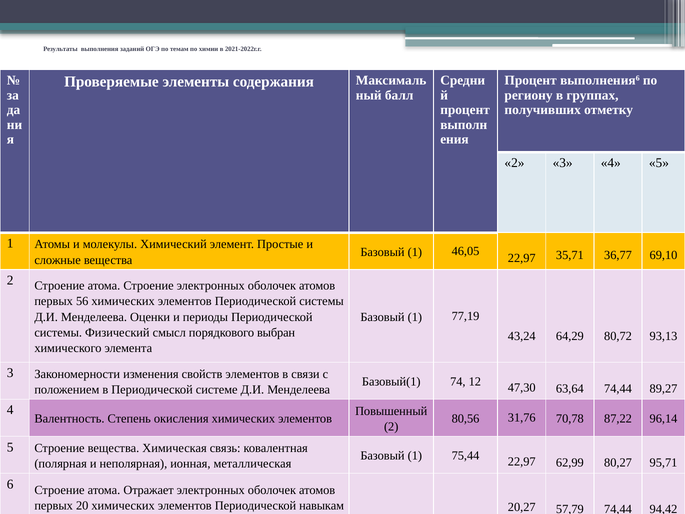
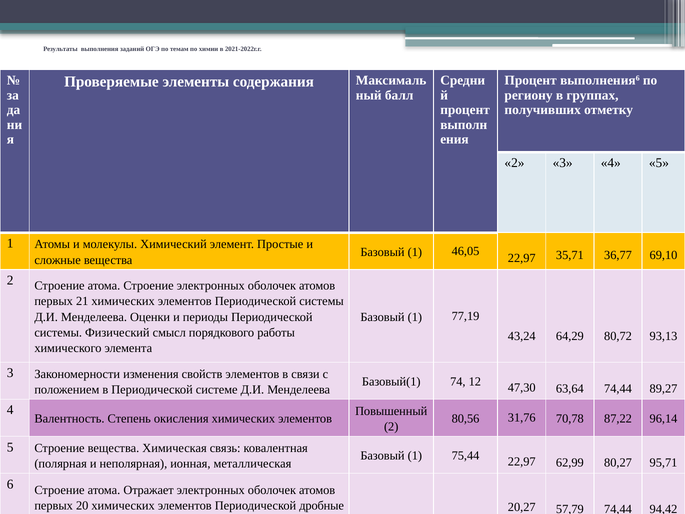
56: 56 -> 21
выбран: выбран -> работы
навыкам: навыкам -> дробные
